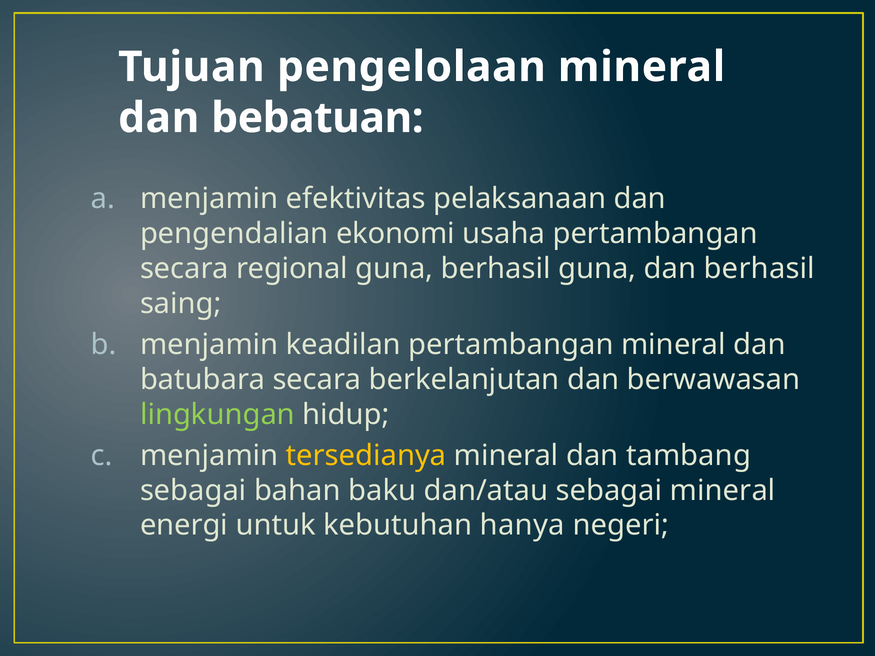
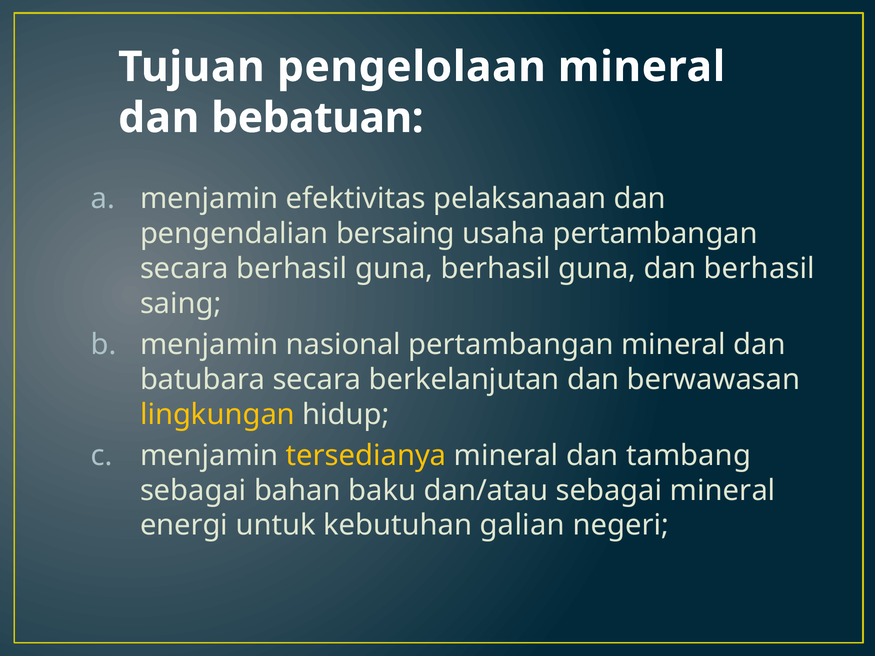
ekonomi: ekonomi -> bersaing
secara regional: regional -> berhasil
keadilan: keadilan -> nasional
lingkungan colour: light green -> yellow
hanya: hanya -> galian
